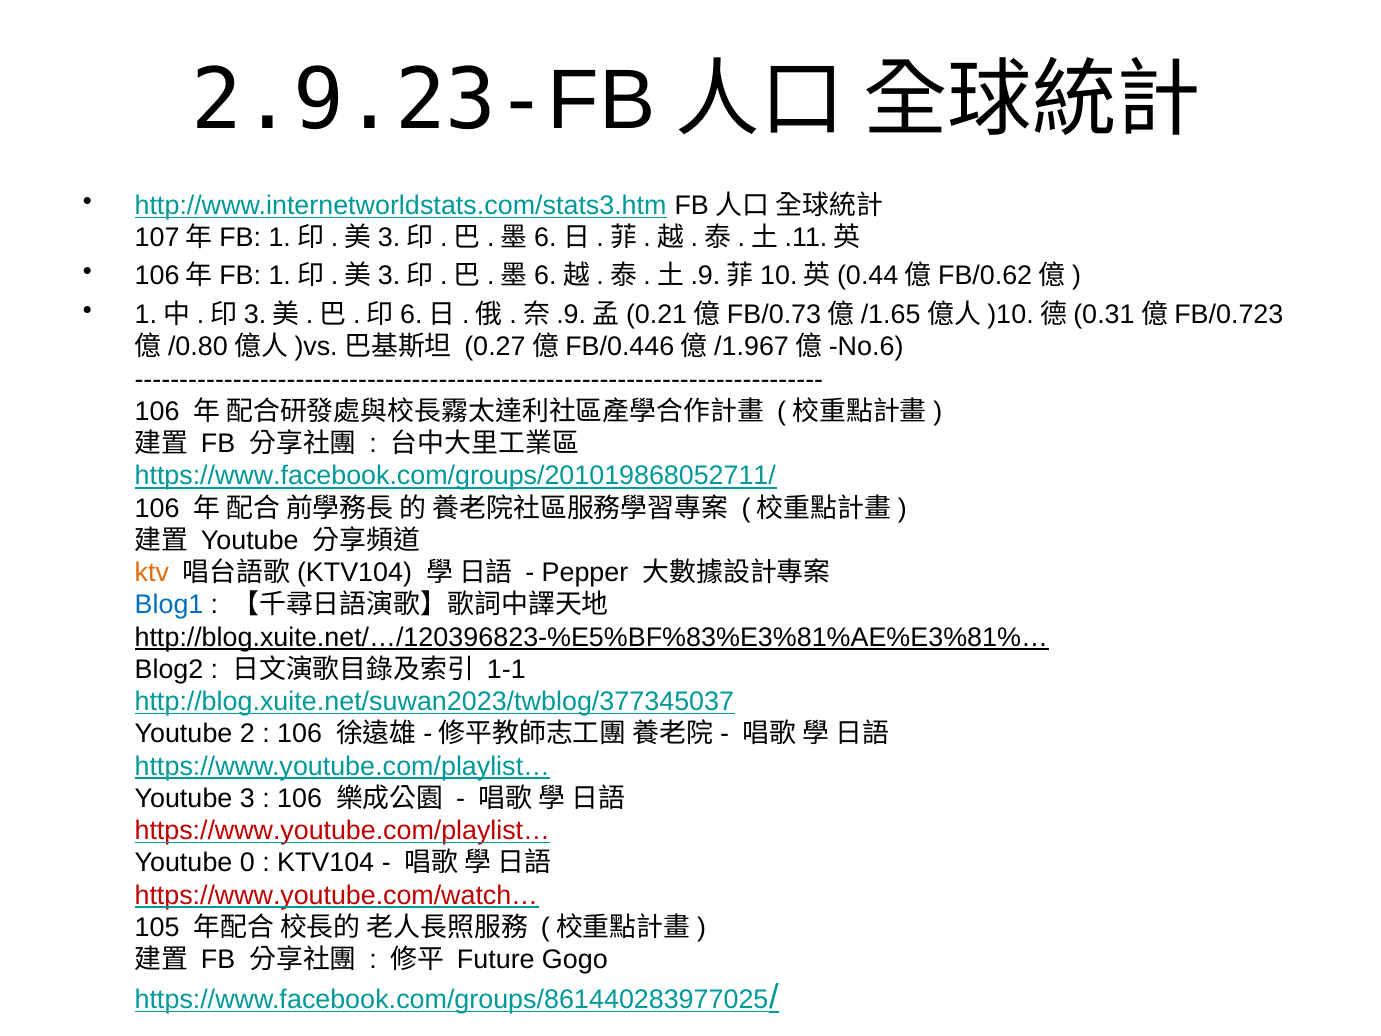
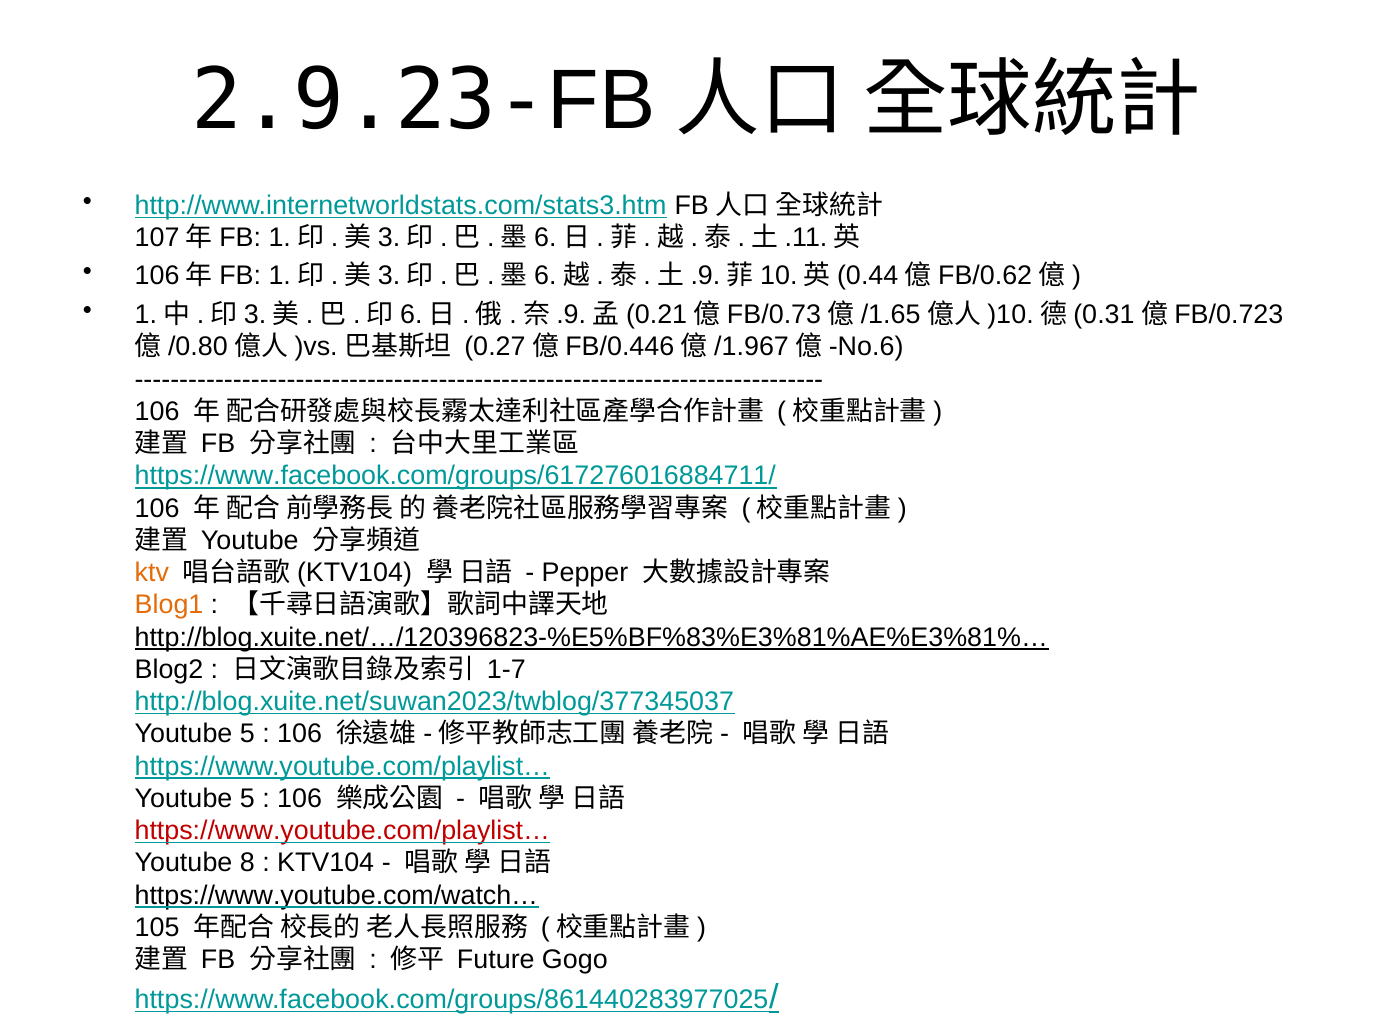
https://www.facebook.com/groups/201019868052711/: https://www.facebook.com/groups/201019868052711/ -> https://www.facebook.com/groups/617276016884711/
Blog1 colour: blue -> orange
1-1: 1-1 -> 1-7
2 at (247, 734): 2 -> 5
3 at (247, 798): 3 -> 5
0: 0 -> 8
https://www.youtube.com/watch… colour: red -> black
